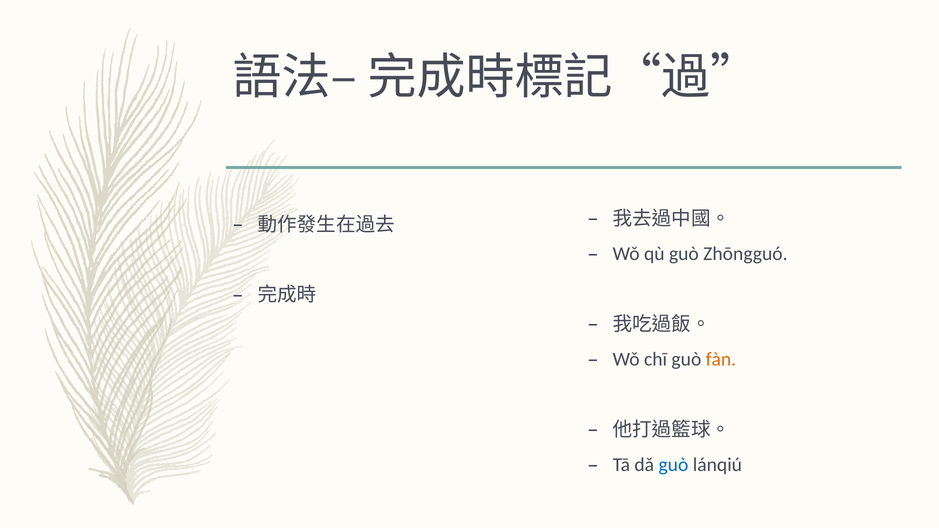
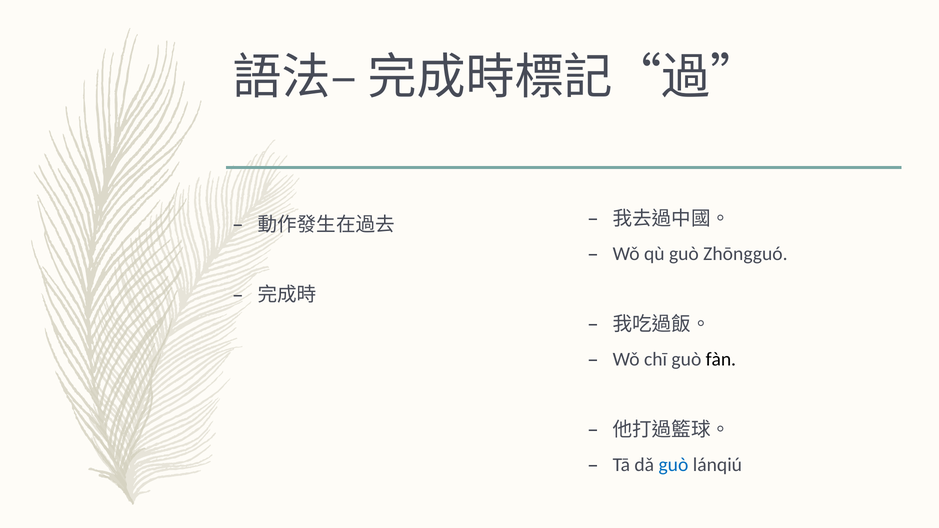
fàn colour: orange -> black
